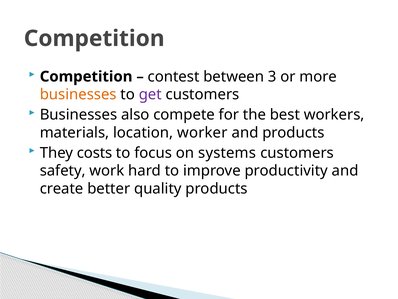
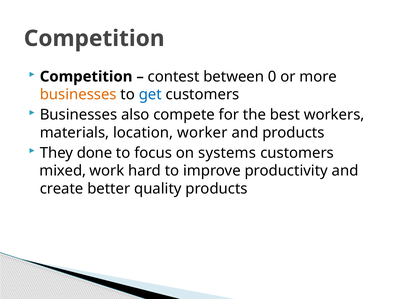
3: 3 -> 0
get colour: purple -> blue
costs: costs -> done
safety: safety -> mixed
